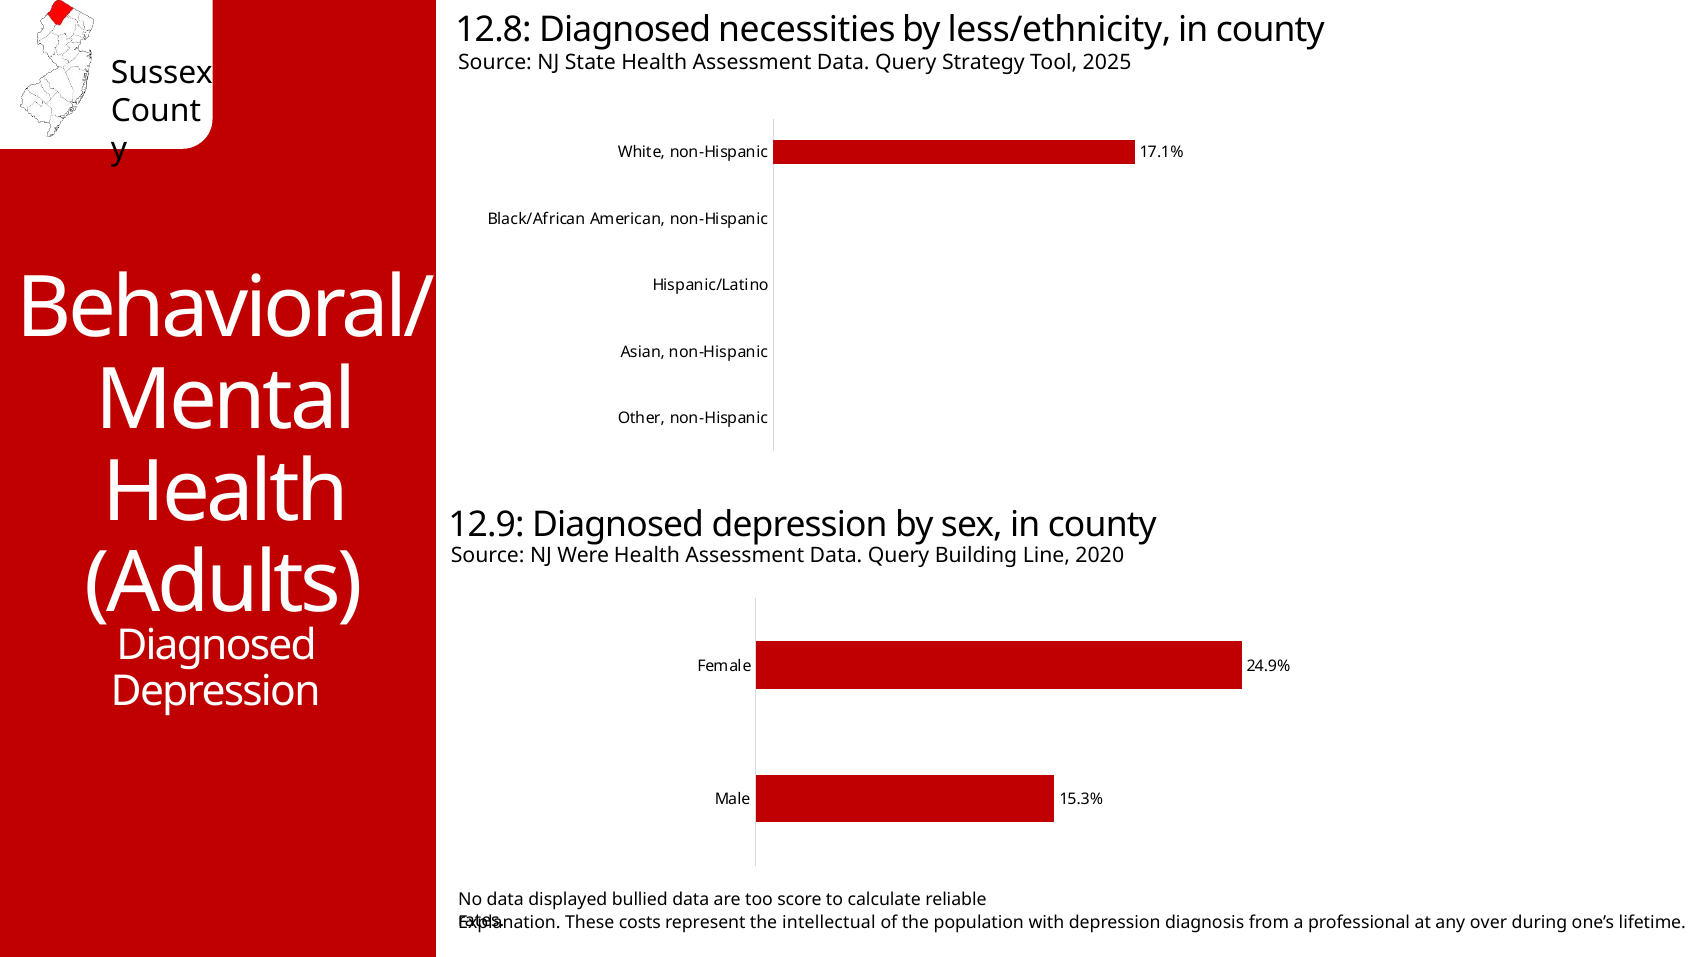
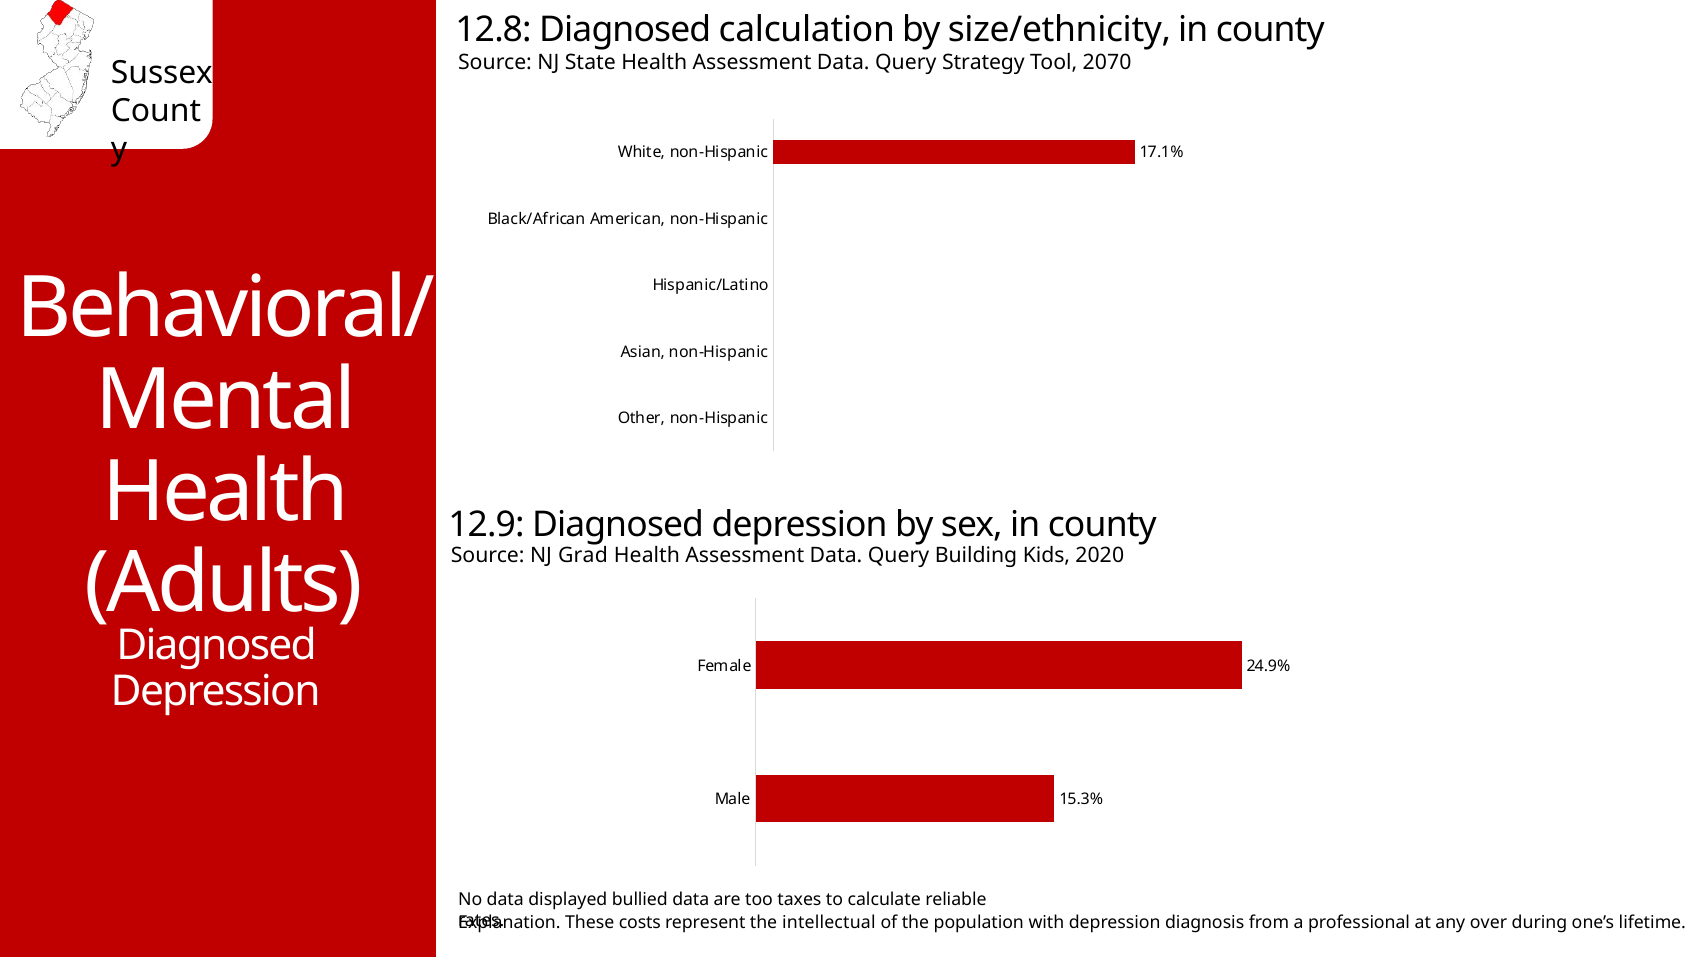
necessities: necessities -> calculation
less/ethnicity: less/ethnicity -> size/ethnicity
2025: 2025 -> 2070
Were: Were -> Grad
Line: Line -> Kids
score: score -> taxes
